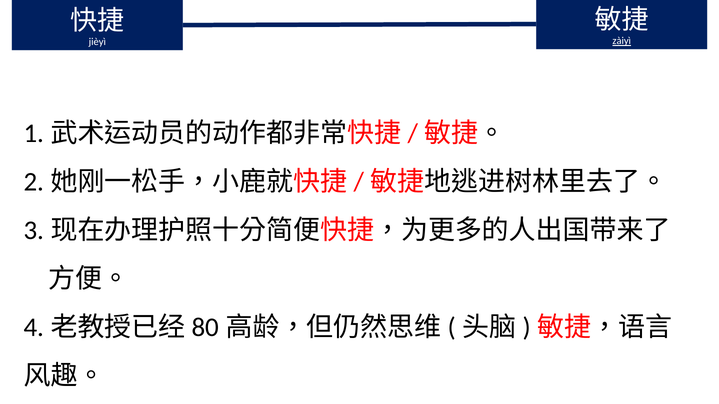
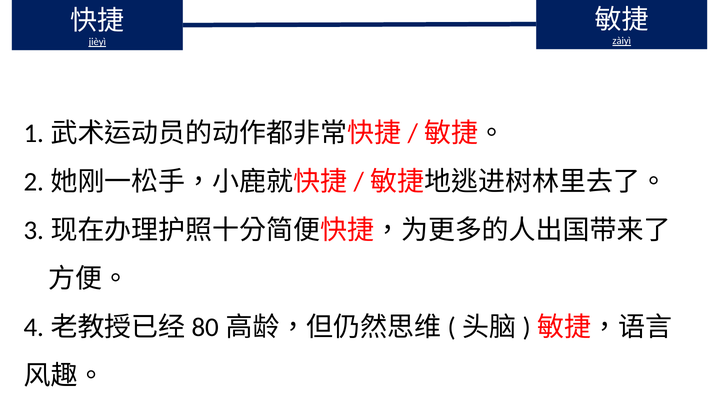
jièyì underline: none -> present
